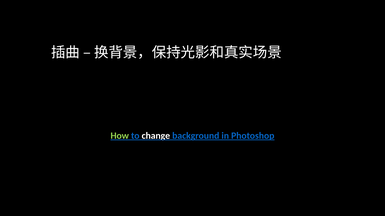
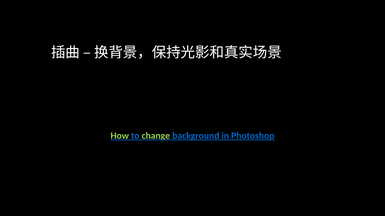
change colour: white -> light green
